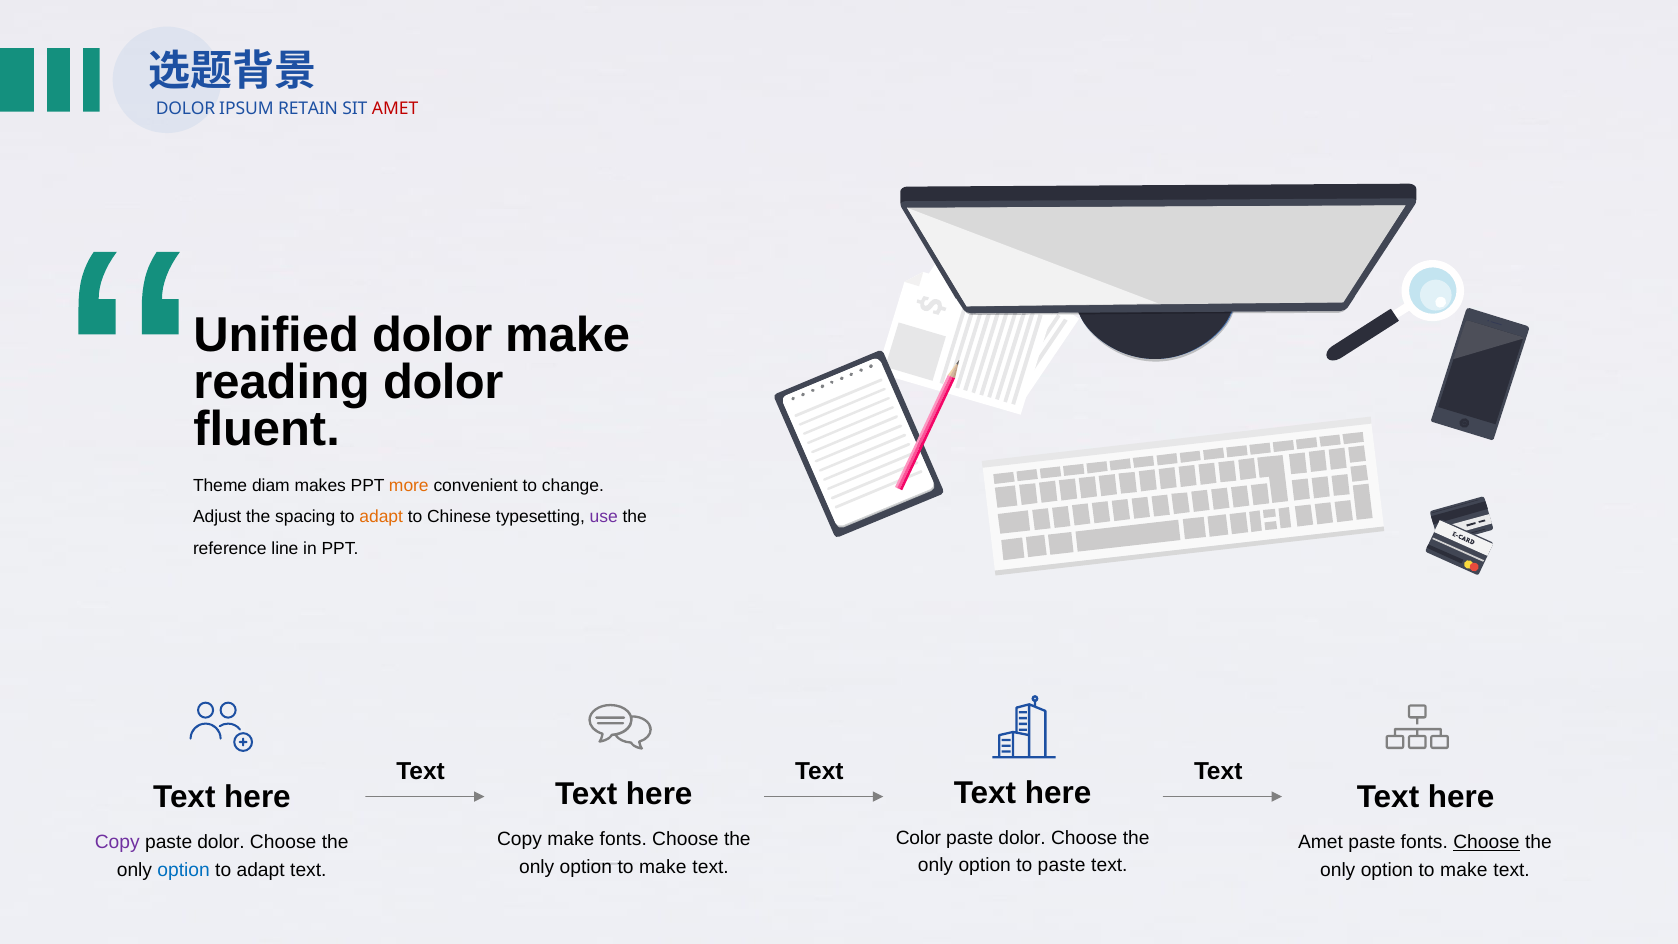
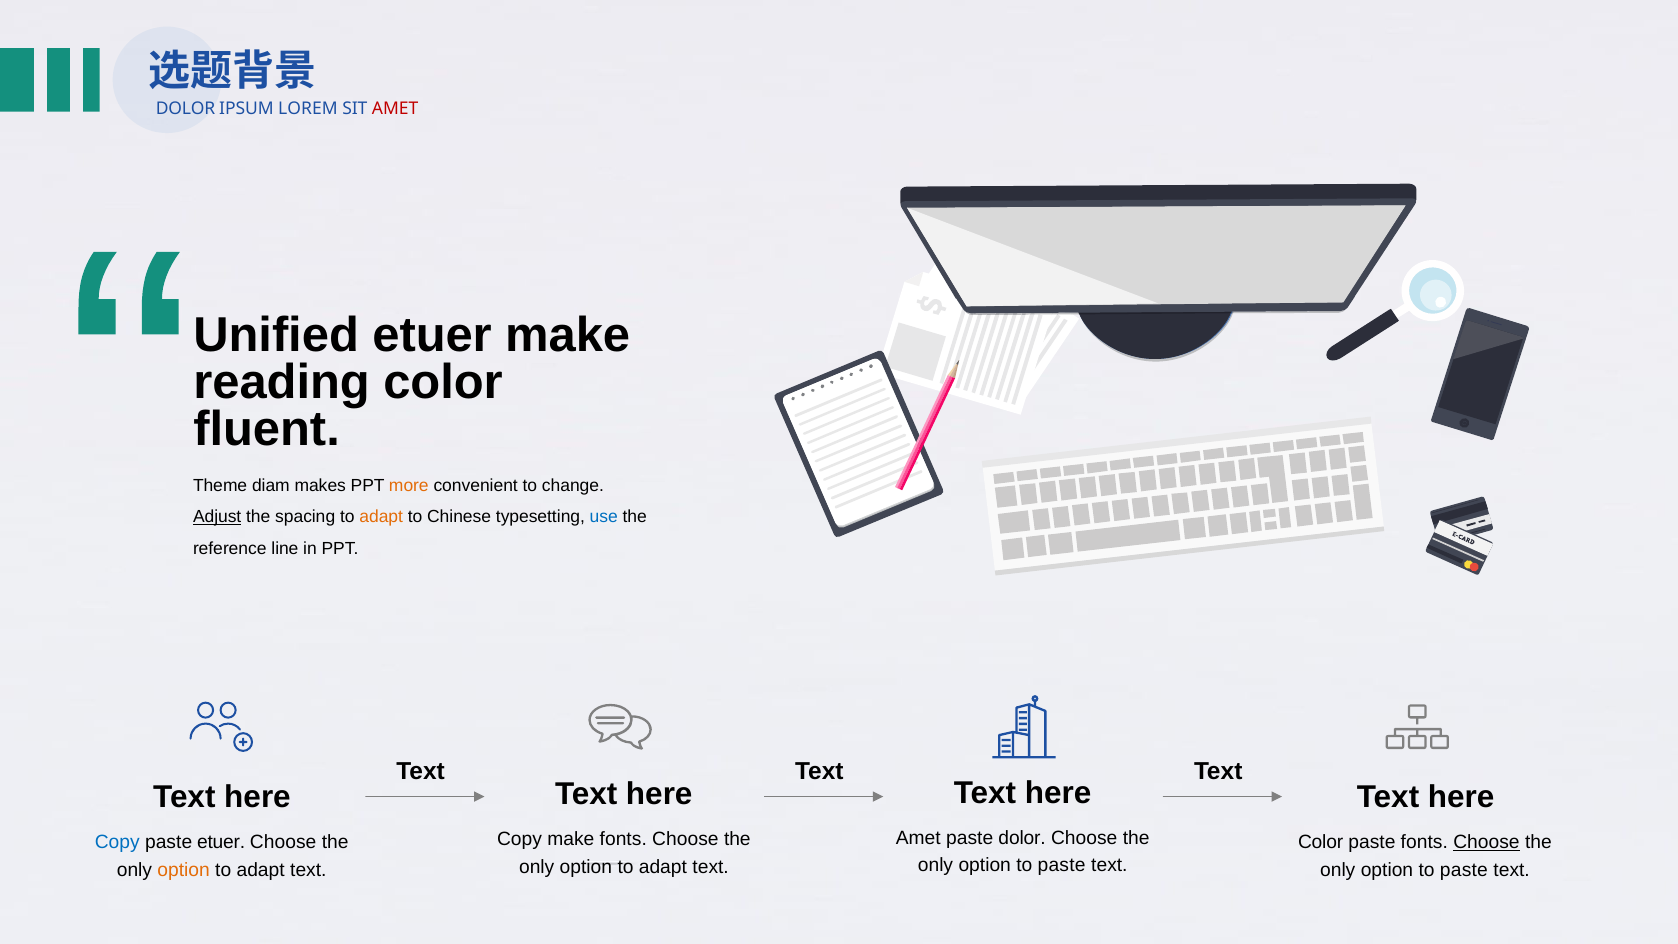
RETAIN: RETAIN -> LOREM
Unified dolor: dolor -> etuer
reading dolor: dolor -> color
Adjust underline: none -> present
use colour: purple -> blue
Color at (918, 838): Color -> Amet
Copy at (117, 842) colour: purple -> blue
dolor at (221, 842): dolor -> etuer
Amet at (1321, 842): Amet -> Color
make at (663, 867): make -> adapt
option at (184, 870) colour: blue -> orange
make at (1464, 870): make -> paste
